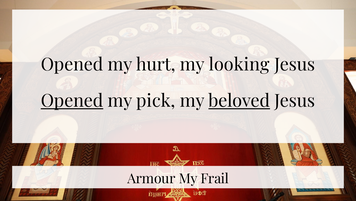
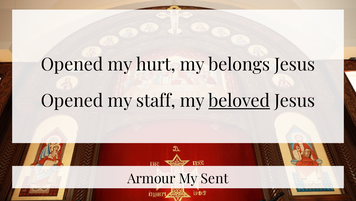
looking: looking -> belongs
Opened at (72, 101) underline: present -> none
pick: pick -> staff
Frail: Frail -> Sent
